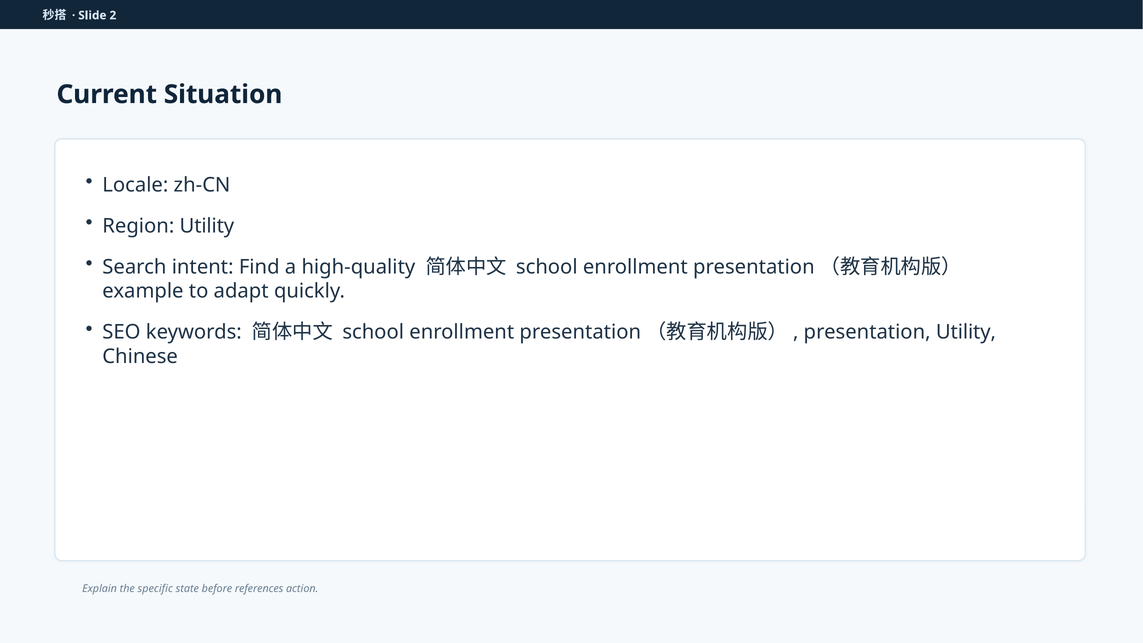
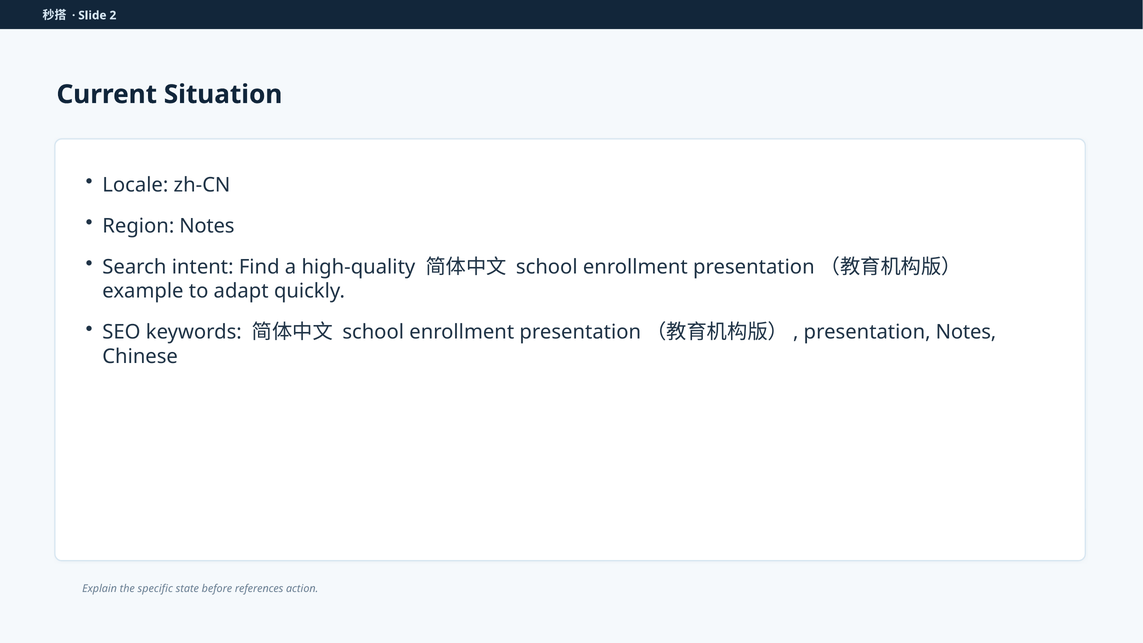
Region Utility: Utility -> Notes
presentation Utility: Utility -> Notes
